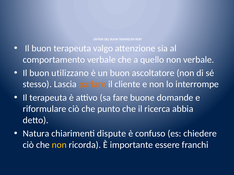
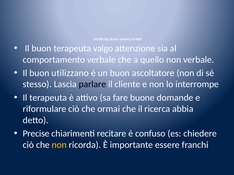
parlare colour: orange -> black
punto: punto -> ormai
Natura: Natura -> Precise
dispute: dispute -> recitare
